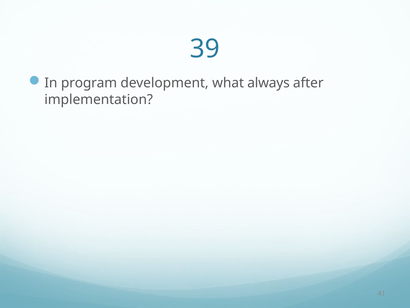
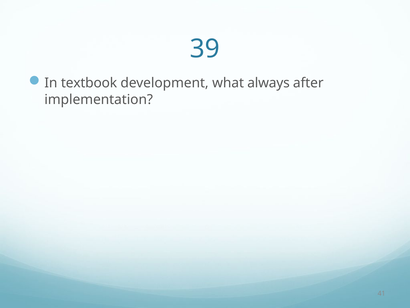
program: program -> textbook
